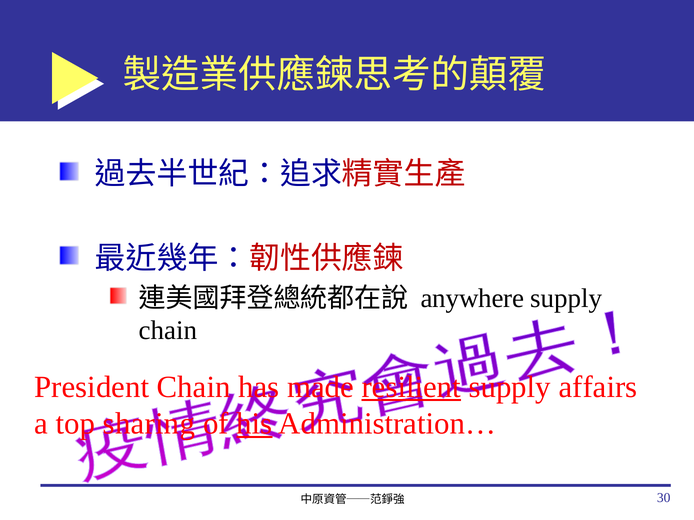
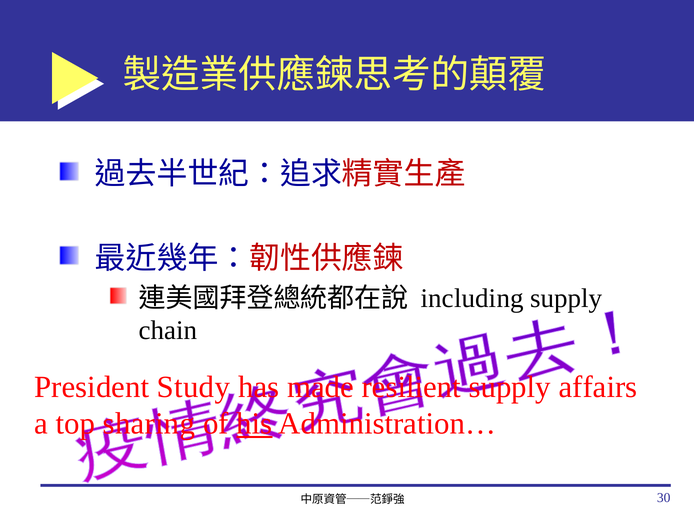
anywhere: anywhere -> including
President Chain: Chain -> Study
resilient underline: present -> none
